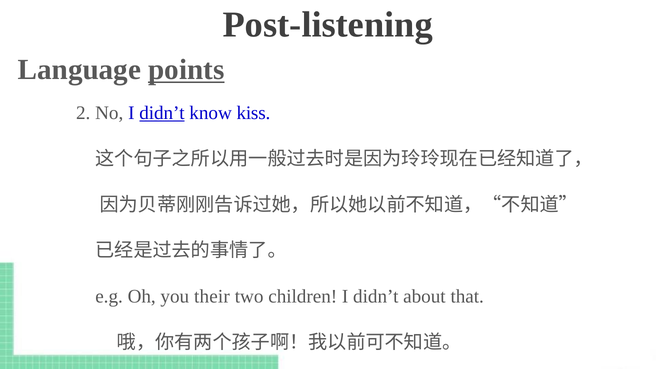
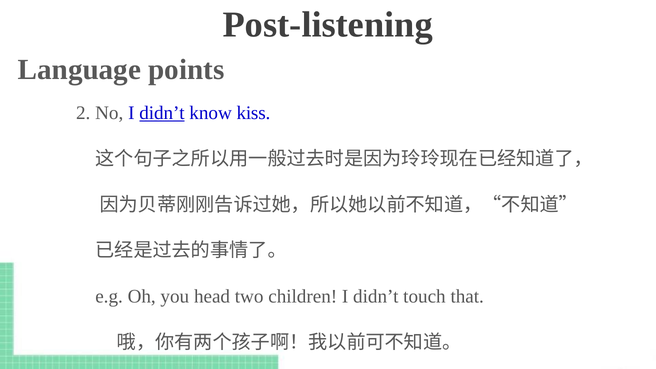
points underline: present -> none
their: their -> head
about: about -> touch
